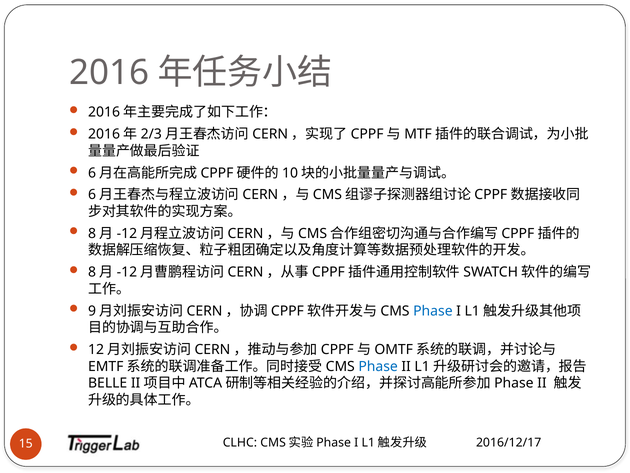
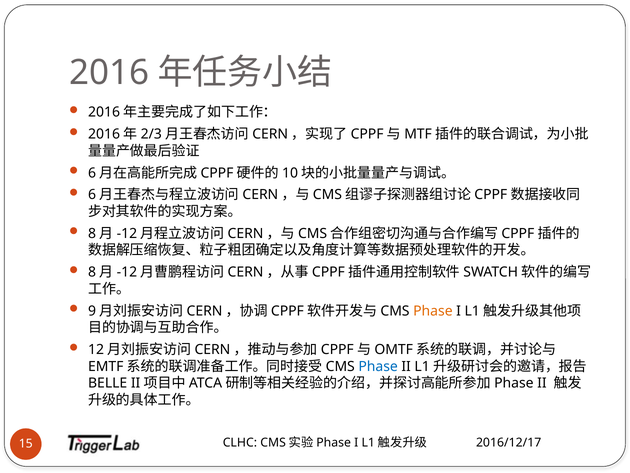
Phase at (433, 311) colour: blue -> orange
